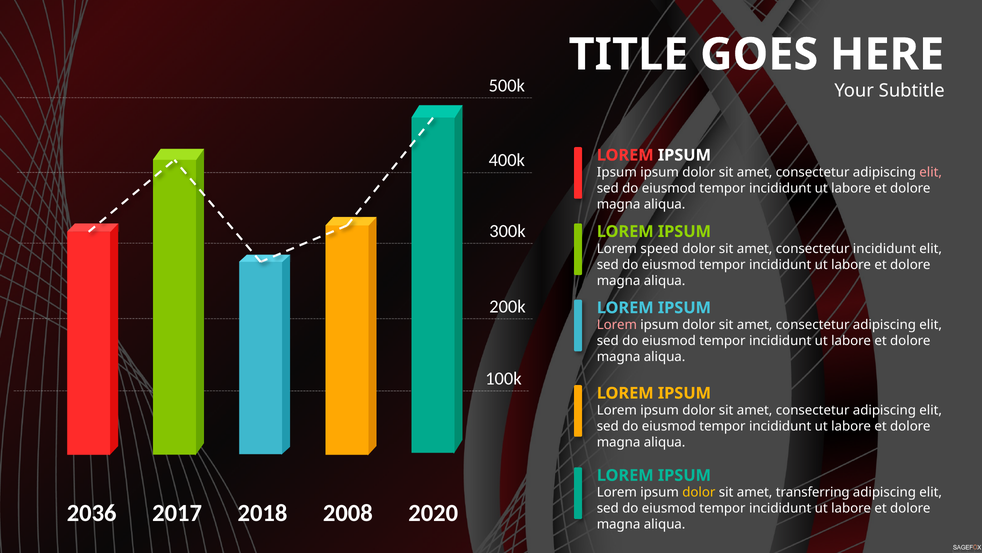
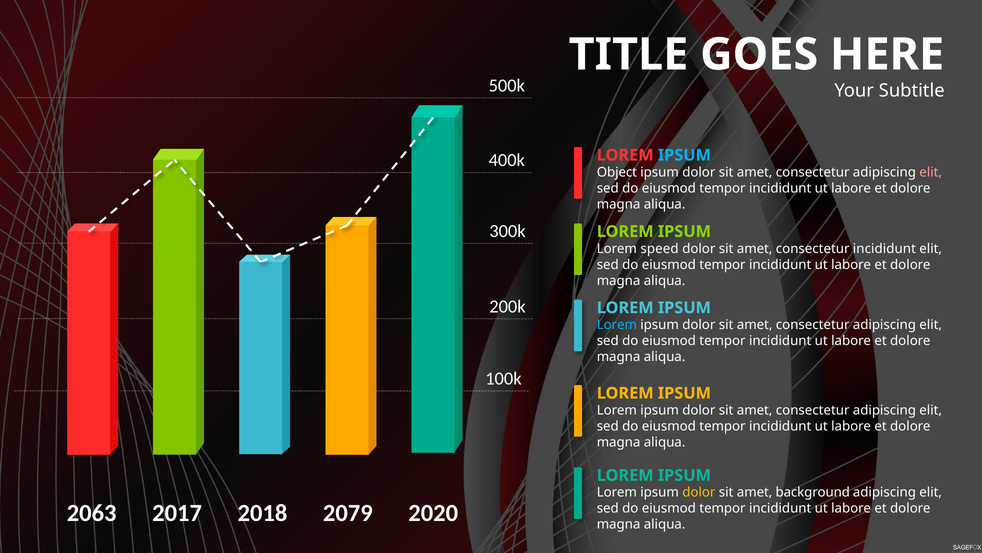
IPSUM at (684, 155) colour: white -> light blue
Ipsum at (617, 172): Ipsum -> Object
Lorem at (617, 325) colour: pink -> light blue
transferring: transferring -> background
2036: 2036 -> 2063
2008: 2008 -> 2079
